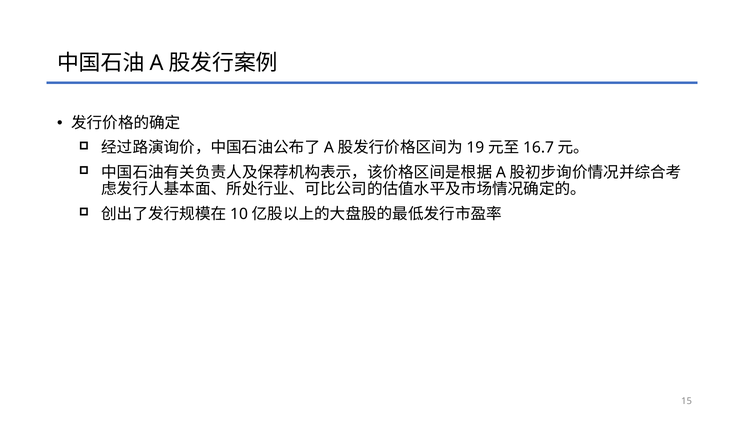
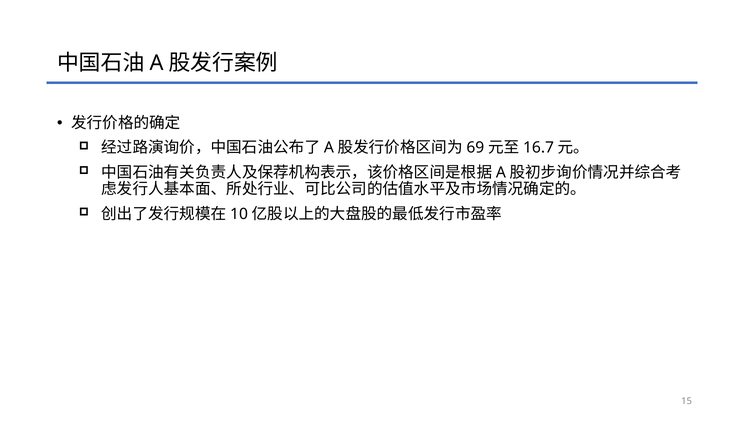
19: 19 -> 69
